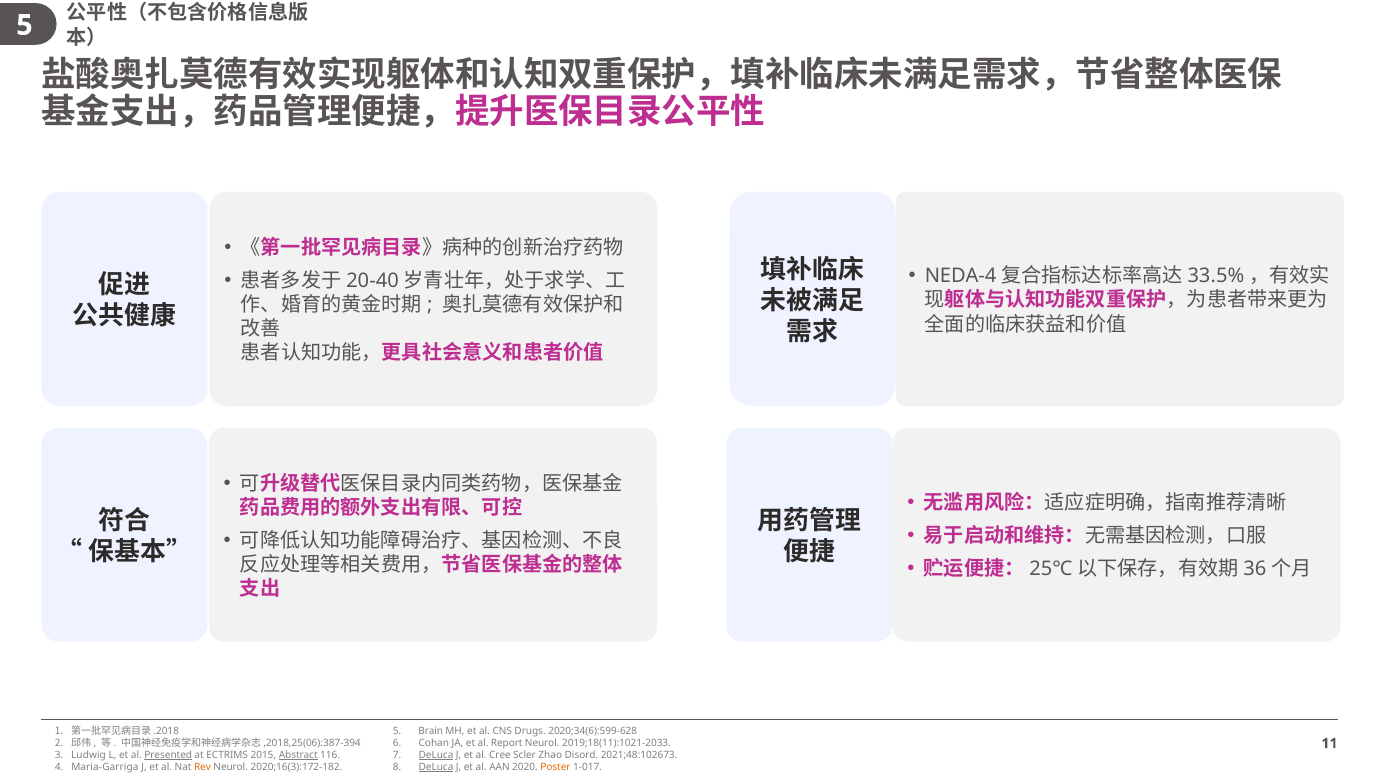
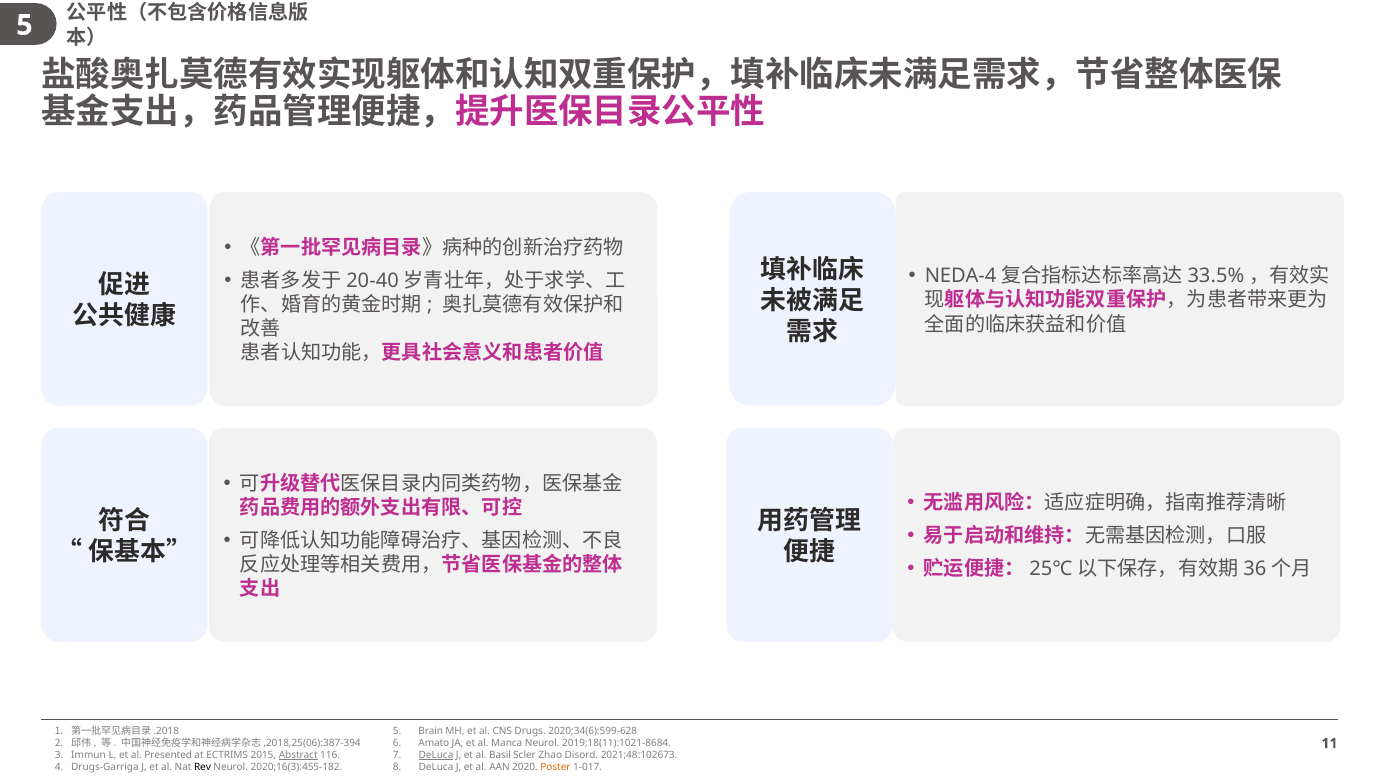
Cohan: Cohan -> Amato
Report: Report -> Manca
2019;18(11):1021-2033: 2019;18(11):1021-2033 -> 2019;18(11):1021-8684
Ludwig: Ludwig -> Immun
Presented underline: present -> none
Cree: Cree -> Basil
Maria-Garriga: Maria-Garriga -> Drugs-Garriga
Rev colour: orange -> black
2020;16(3):172-182: 2020;16(3):172-182 -> 2020;16(3):455-182
DeLuca at (436, 767) underline: present -> none
